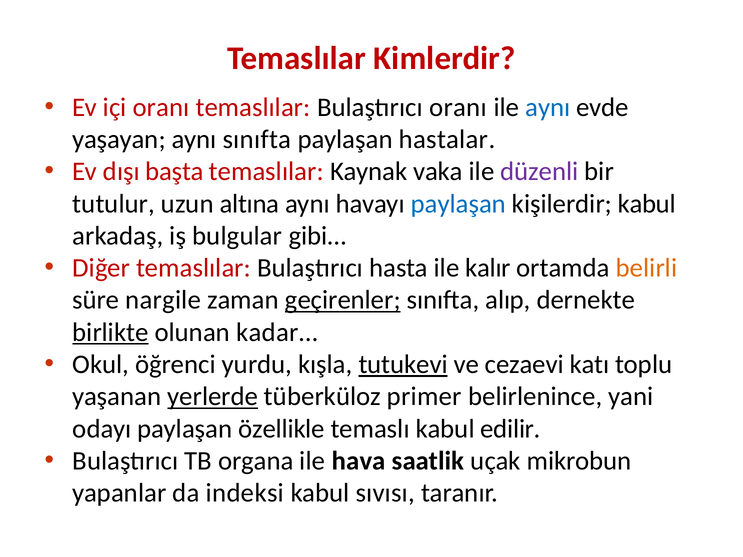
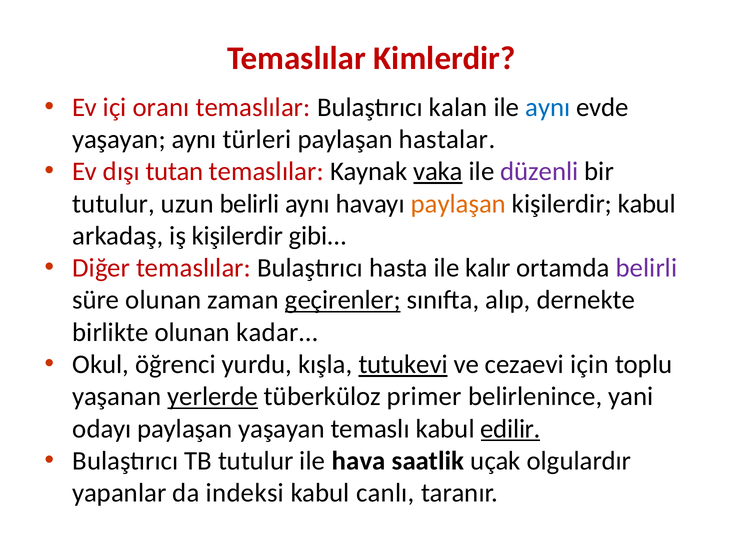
Bulaştırıcı oranı: oranı -> kalan
aynı sınıfta: sınıfta -> türleri
başta: başta -> tutan
vaka underline: none -> present
uzun altına: altına -> belirli
paylaşan at (458, 204) colour: blue -> orange
iş bulgular: bulgular -> kişilerdir
belirli at (646, 268) colour: orange -> purple
süre nargile: nargile -> olunan
birlikte underline: present -> none
katı: katı -> için
paylaşan özellikle: özellikle -> yaşayan
edilir underline: none -> present
TB organa: organa -> tutulur
mikrobun: mikrobun -> olgulardır
sıvısı: sıvısı -> canlı
